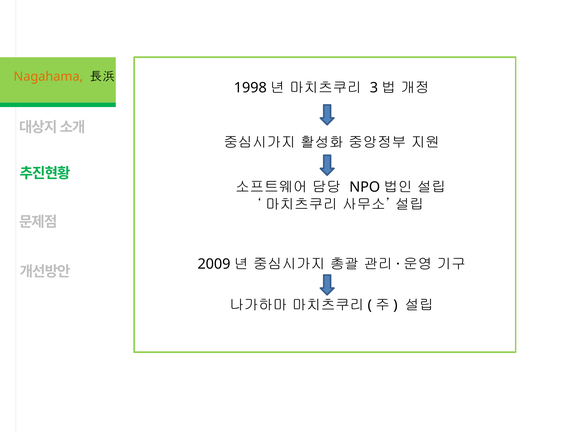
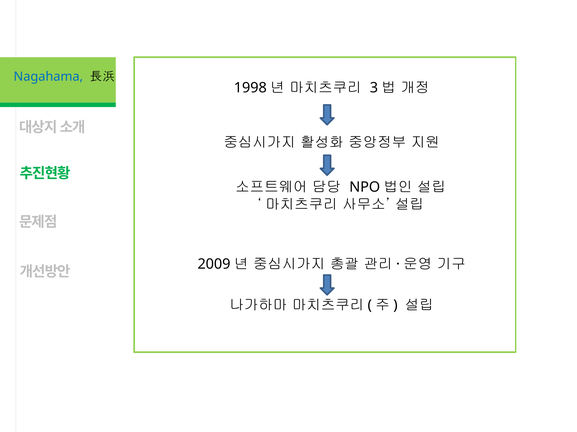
Nagahama colour: orange -> blue
